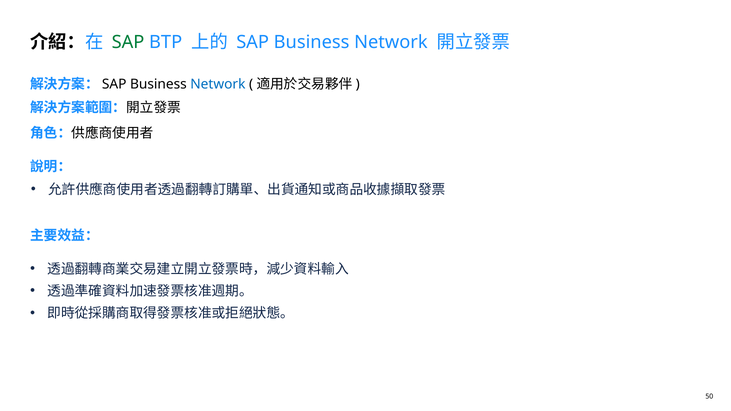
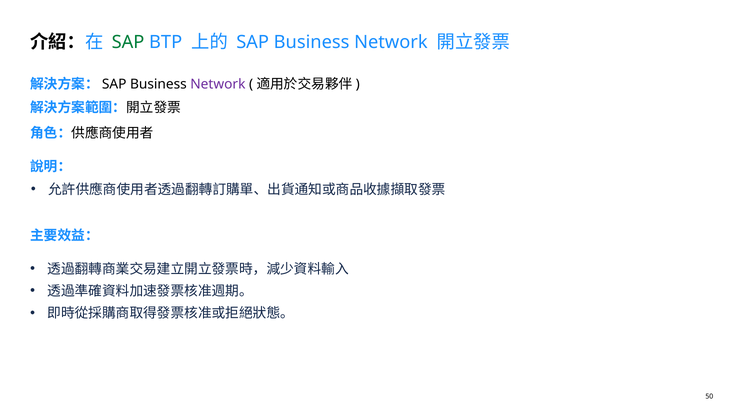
Network at (218, 84) colour: blue -> purple
